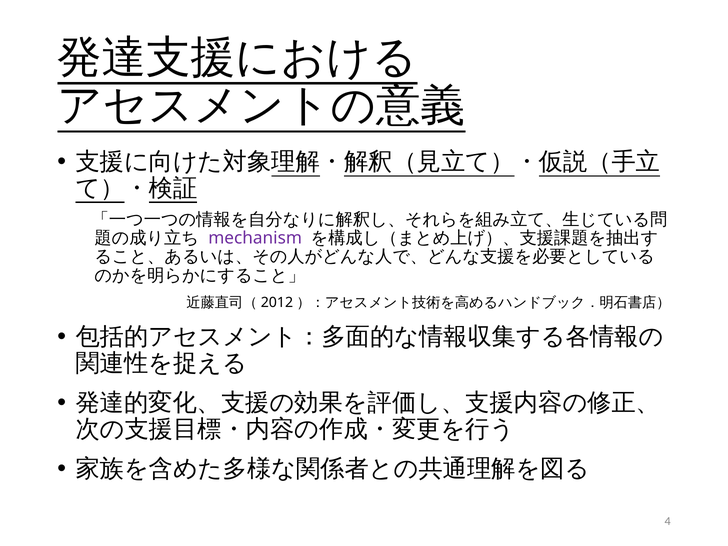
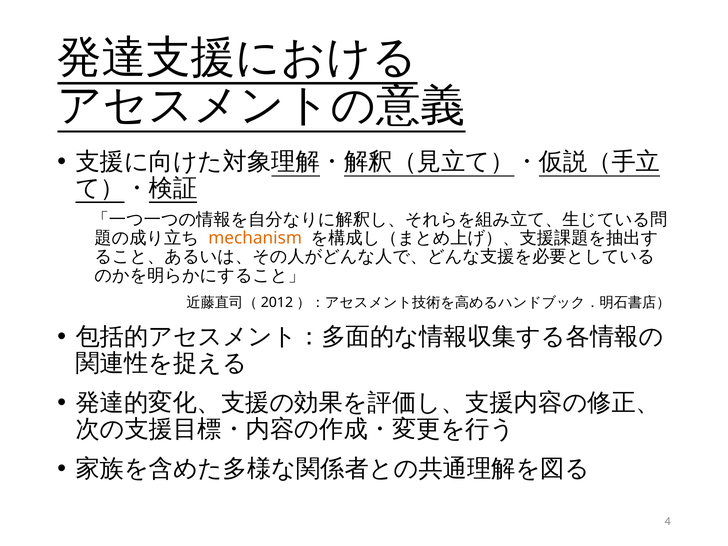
mechanism colour: purple -> orange
